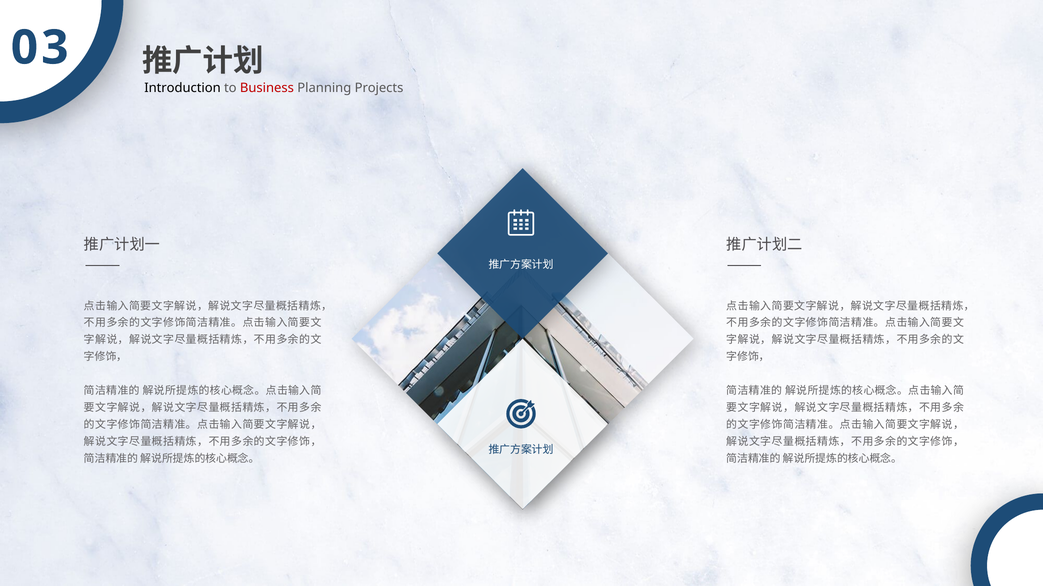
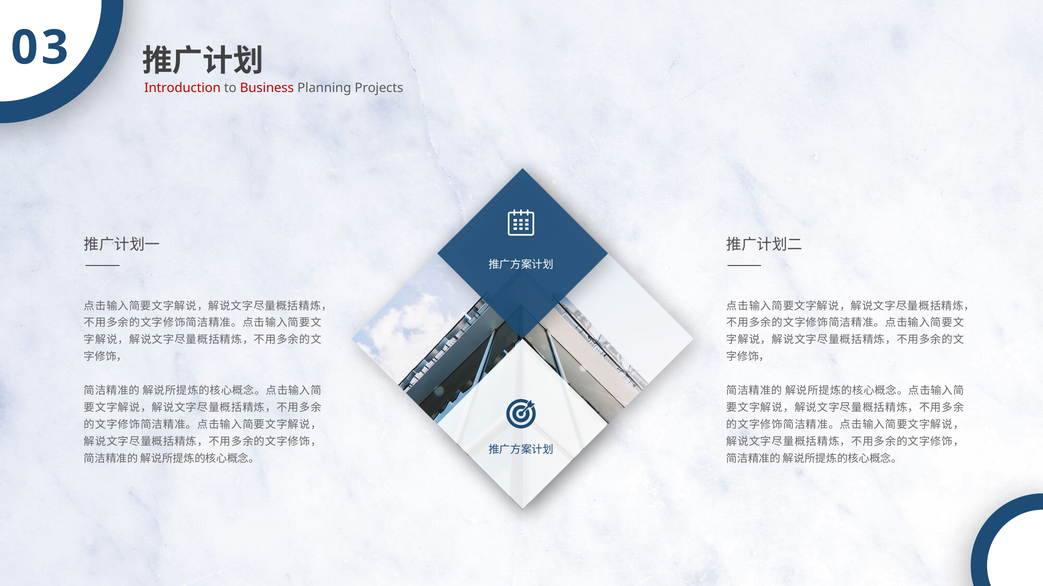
Introduction colour: black -> red
